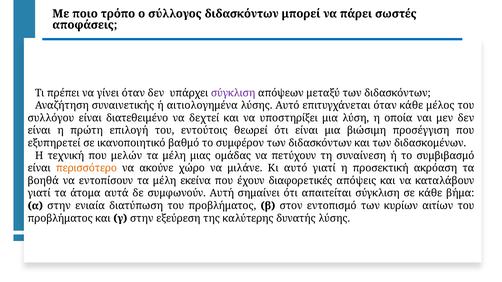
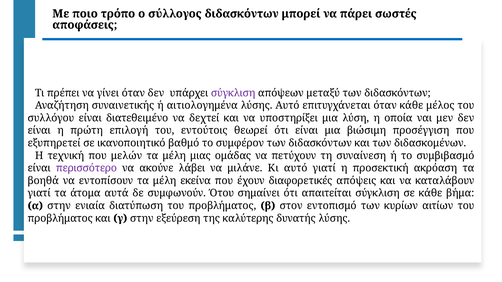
περισσότερο colour: orange -> purple
χώρο: χώρο -> λάβει
Αυτή: Αυτή -> Ότου
